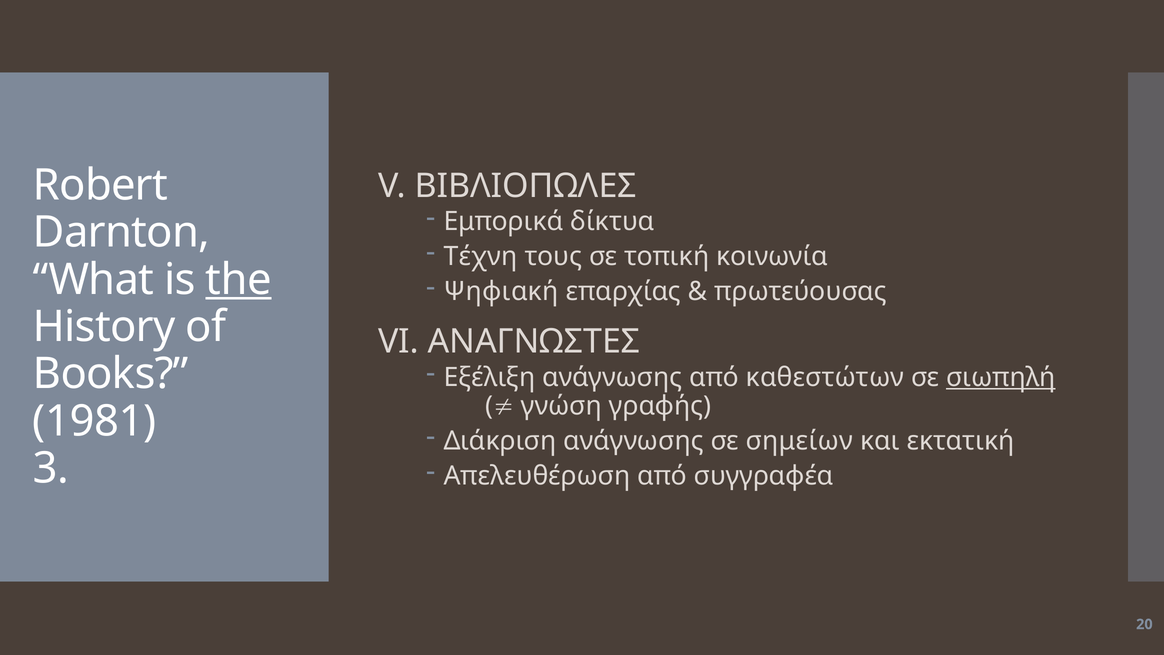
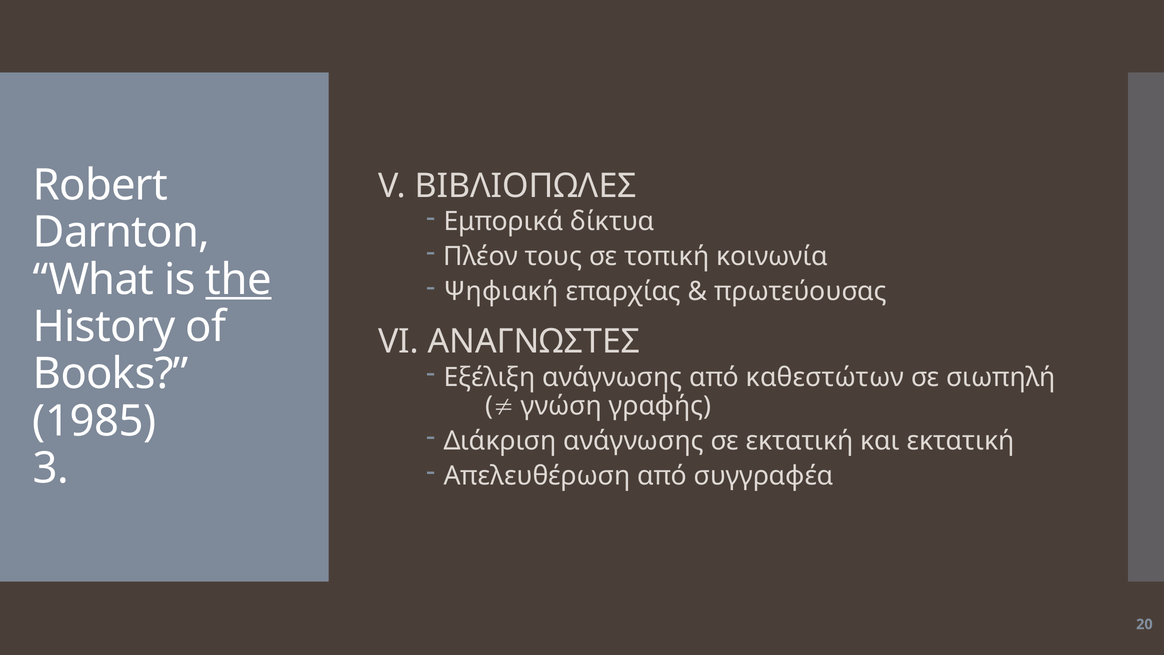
Τέχνη: Τέχνη -> Πλέον
σιωπηλή underline: present -> none
1981: 1981 -> 1985
σε σημείων: σημείων -> εκτατική
